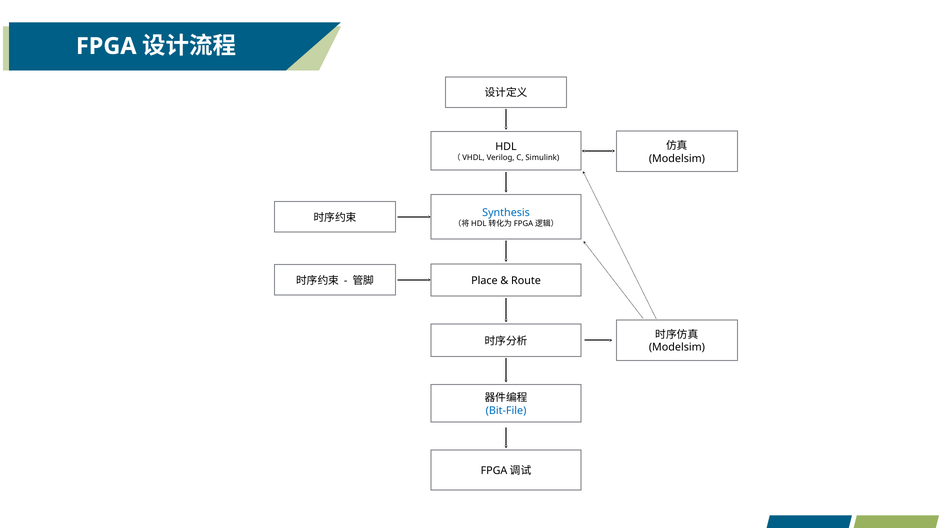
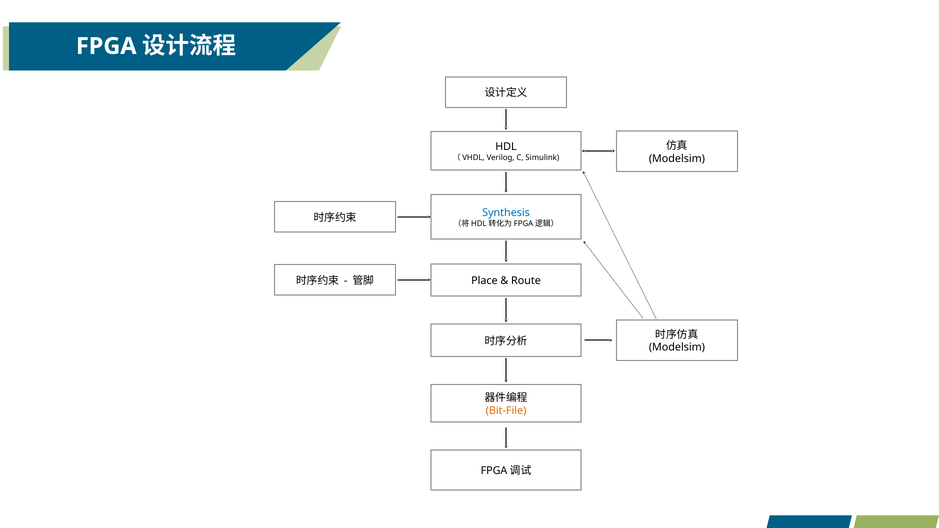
Bit-File colour: blue -> orange
